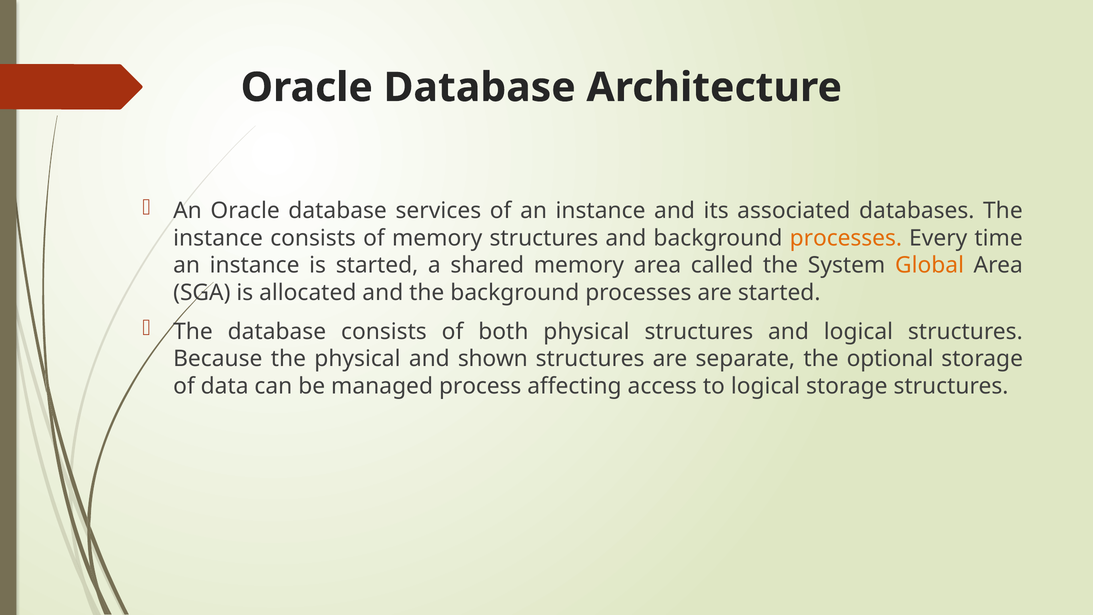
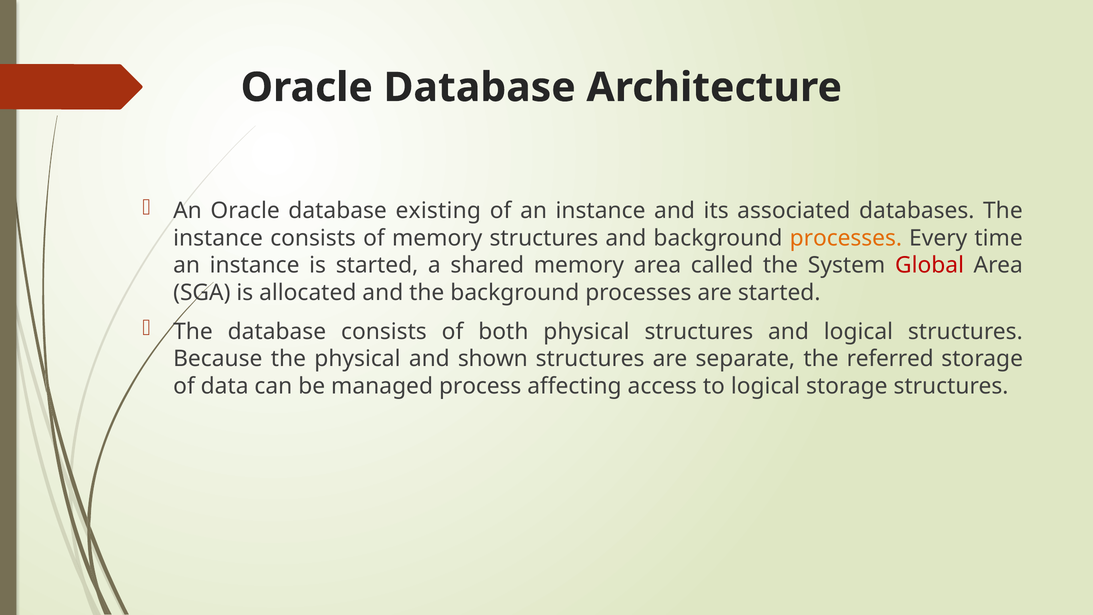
services: services -> existing
Global colour: orange -> red
optional: optional -> referred
